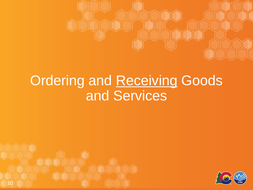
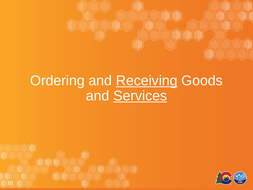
Services underline: none -> present
